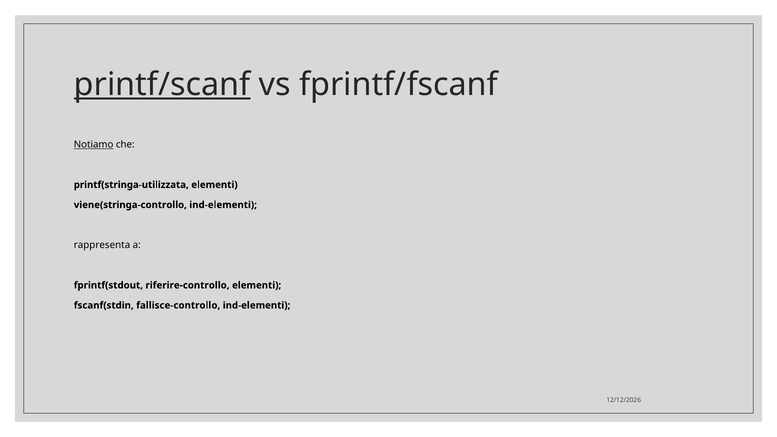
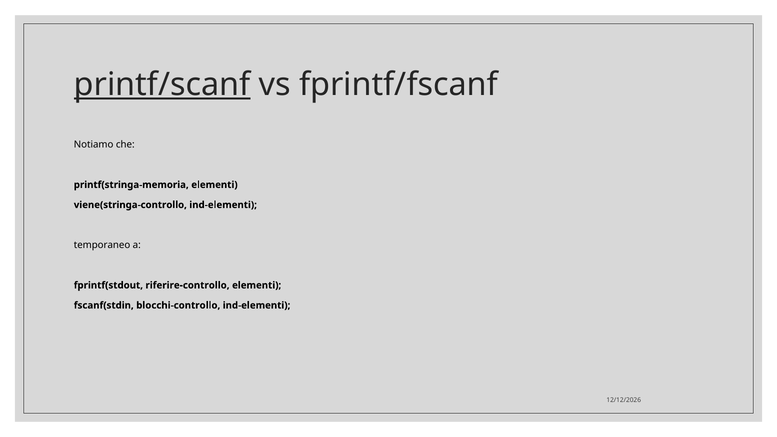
Notiamo underline: present -> none
printf(stringa-utilizzata: printf(stringa-utilizzata -> printf(stringa-memoria
rappresenta: rappresenta -> temporaneo
fallisce-controllo: fallisce-controllo -> blocchi-controllo
